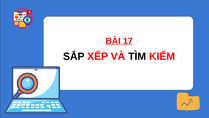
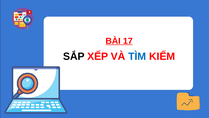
TÌM colour: black -> blue
